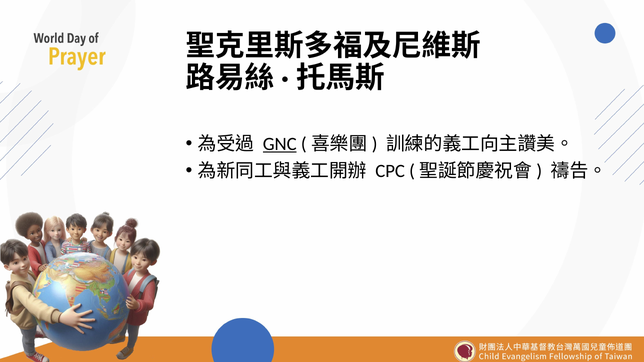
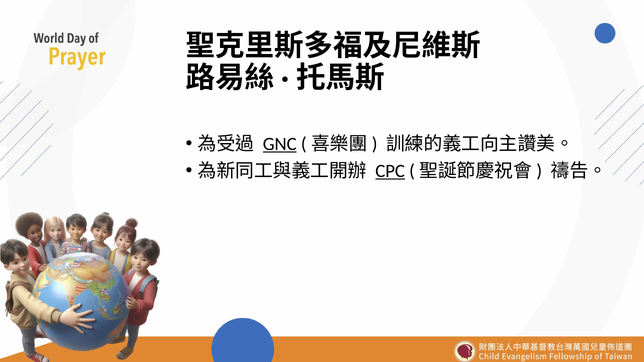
CPC underline: none -> present
